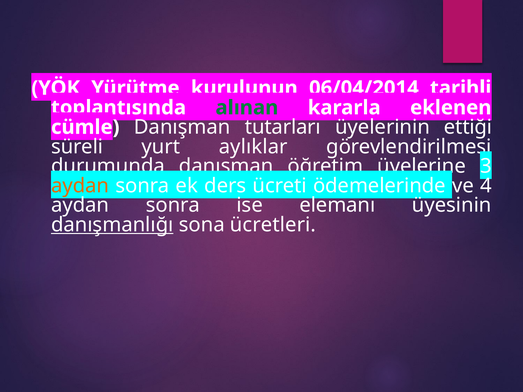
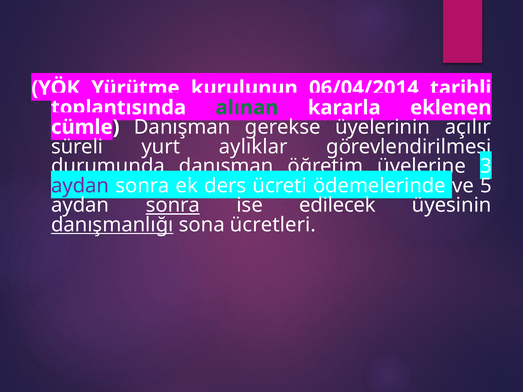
tutarları: tutarları -> gerekse
ettiği: ettiği -> açılır
aydan at (80, 186) colour: orange -> purple
4: 4 -> 5
sonra at (173, 205) underline: none -> present
elemanı: elemanı -> edilecek
